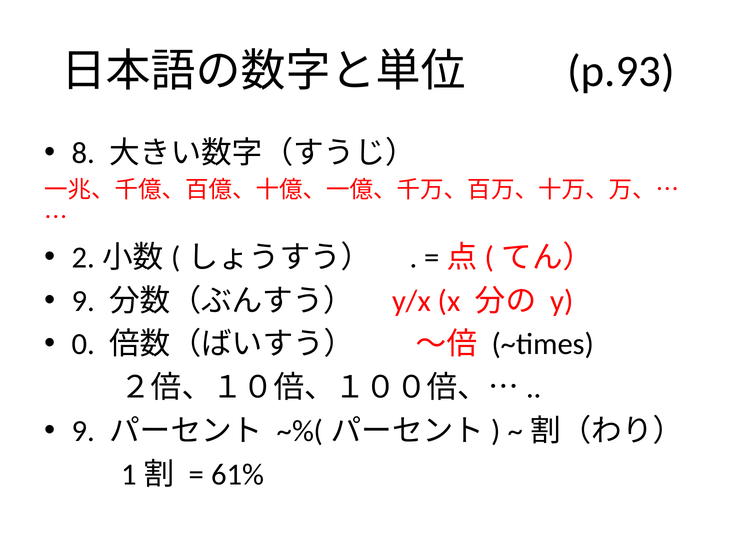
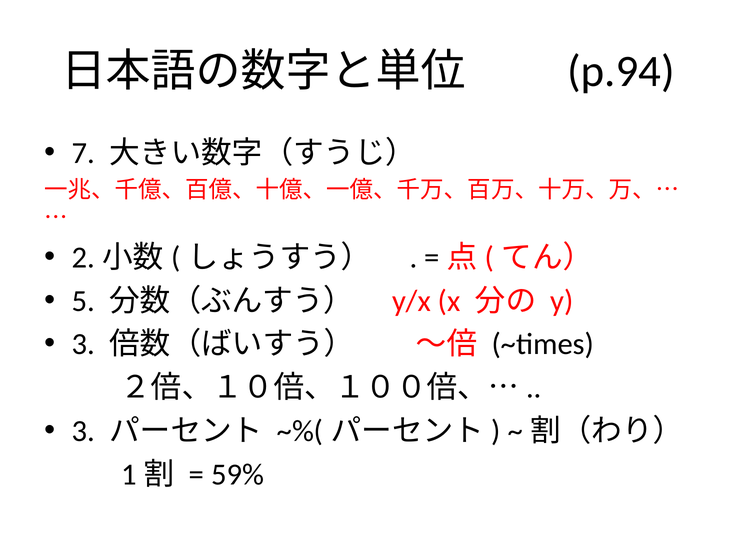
p.93: p.93 -> p.94
8: 8 -> 7
9 at (83, 301): 9 -> 5
0 at (83, 344): 0 -> 3
9 at (83, 431): 9 -> 3
61%: 61% -> 59%
